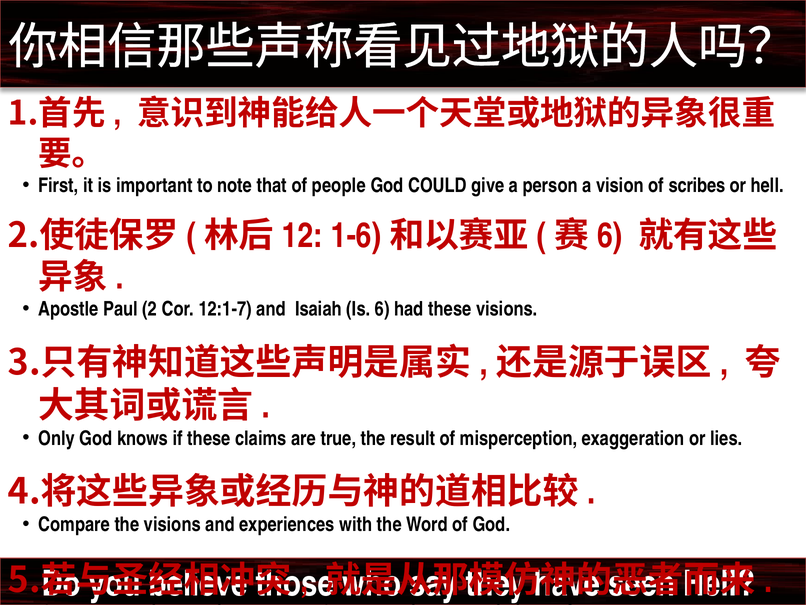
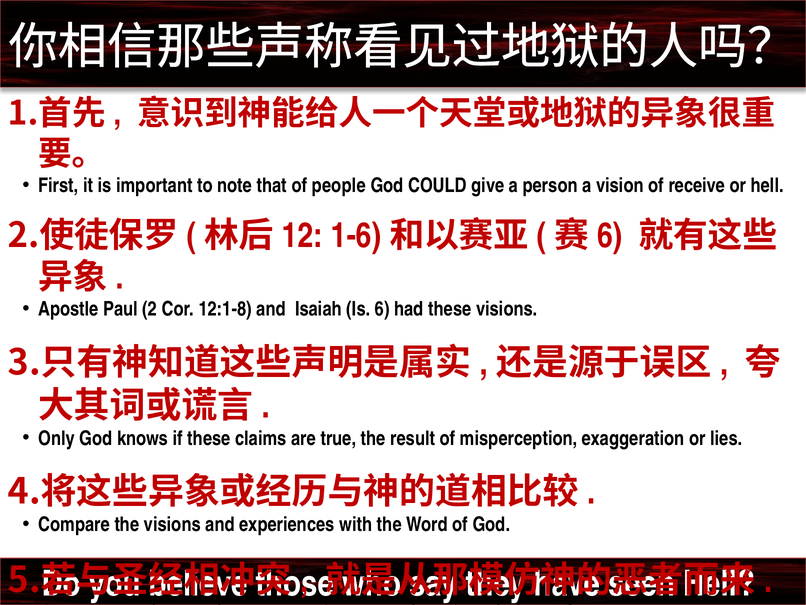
scribes: scribes -> receive
12:1-7: 12:1-7 -> 12:1-8
